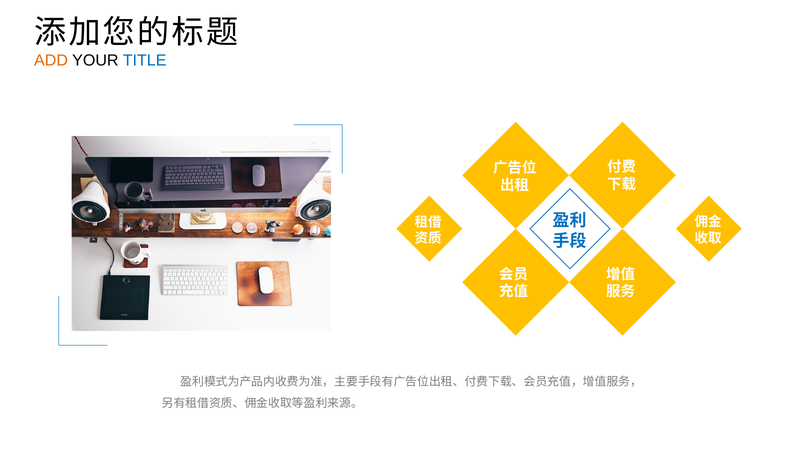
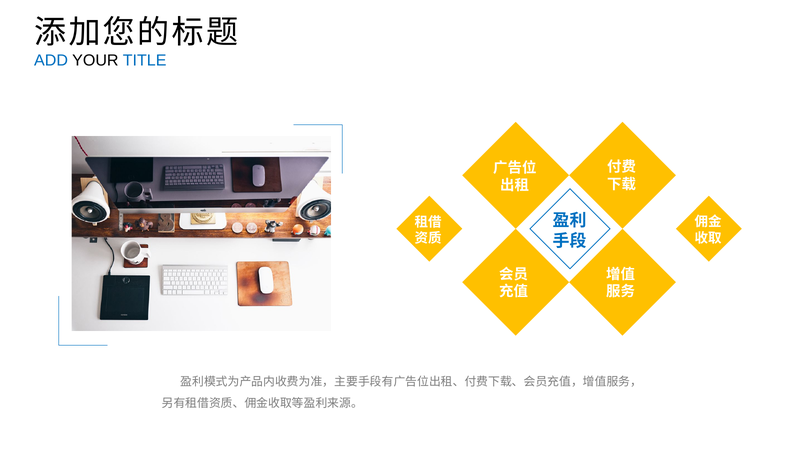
ADD colour: orange -> blue
